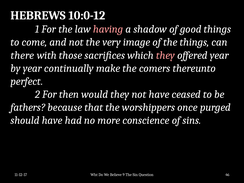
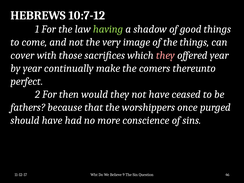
10:0-12: 10:0-12 -> 10:7-12
having colour: pink -> light green
there: there -> cover
